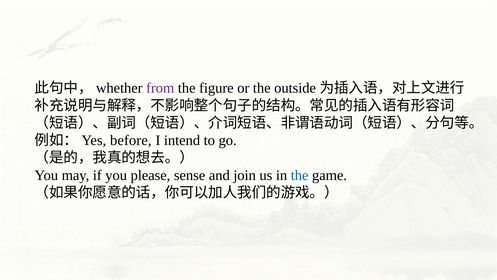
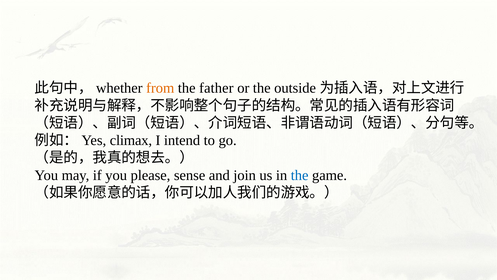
from colour: purple -> orange
figure: figure -> father
before: before -> climax
